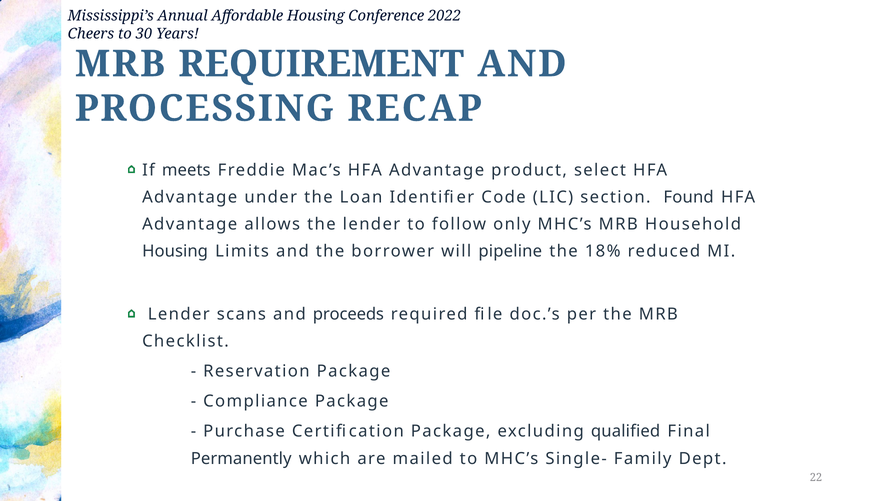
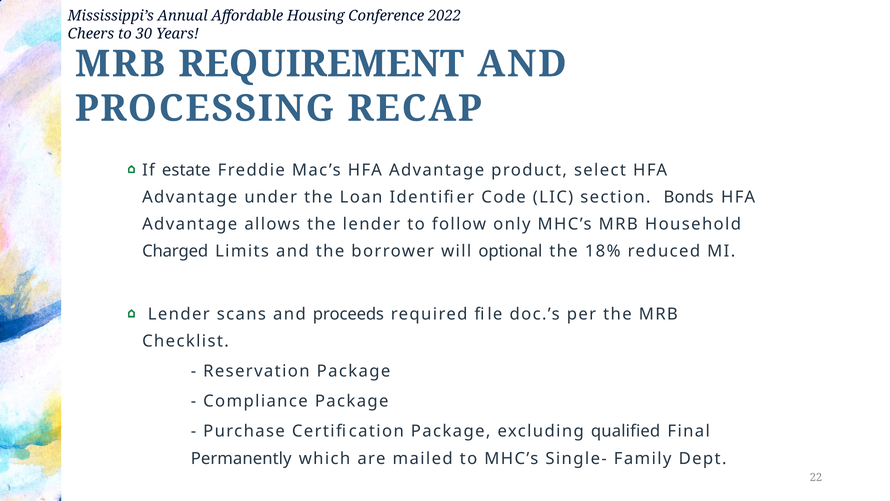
meets: meets -> estate
Found: Found -> Bonds
Housing at (175, 251): Housing -> Charged
pipeline: pipeline -> optional
